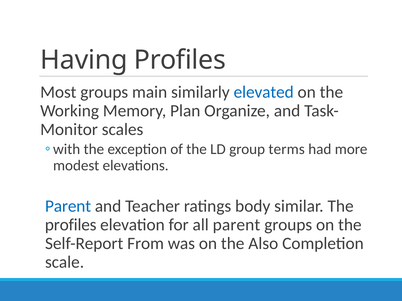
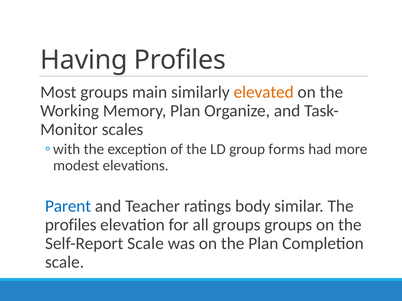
elevated colour: blue -> orange
terms: terms -> forms
all parent: parent -> groups
Self-Report From: From -> Scale
the Also: Also -> Plan
